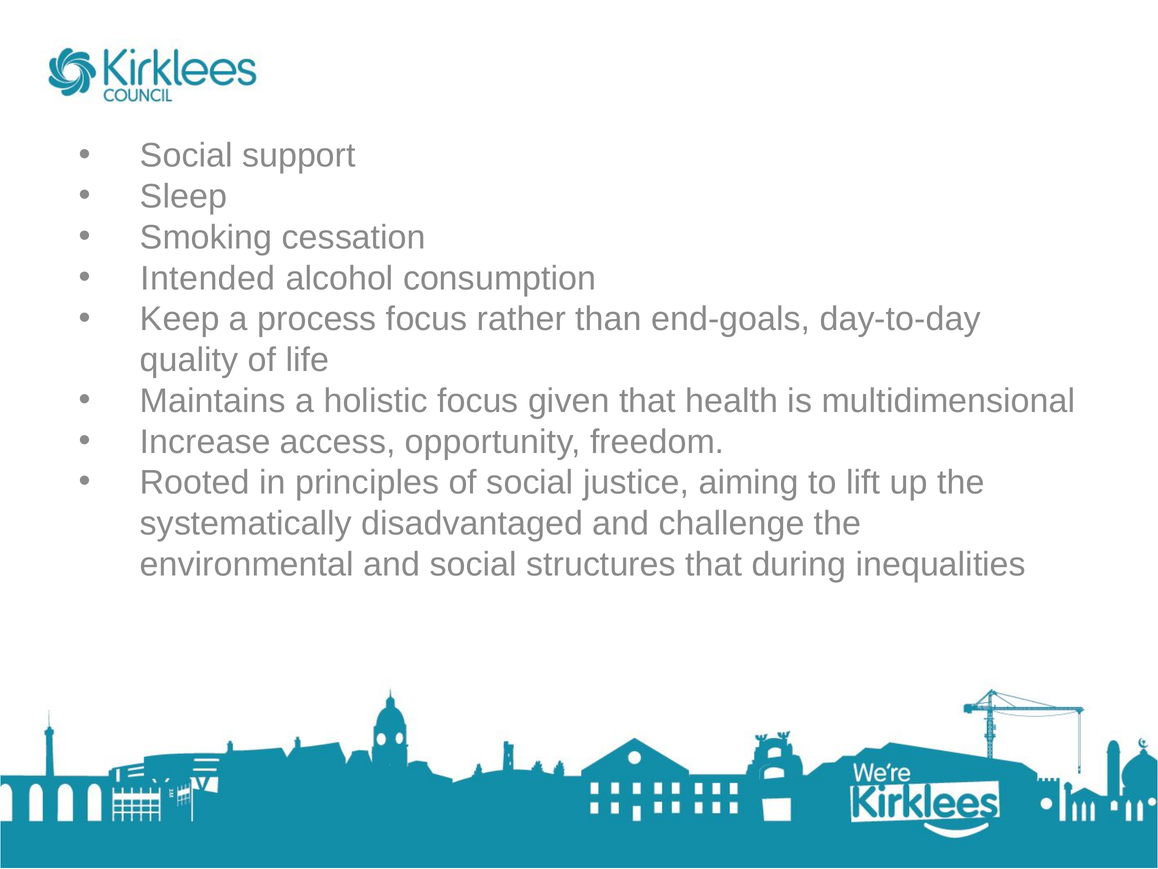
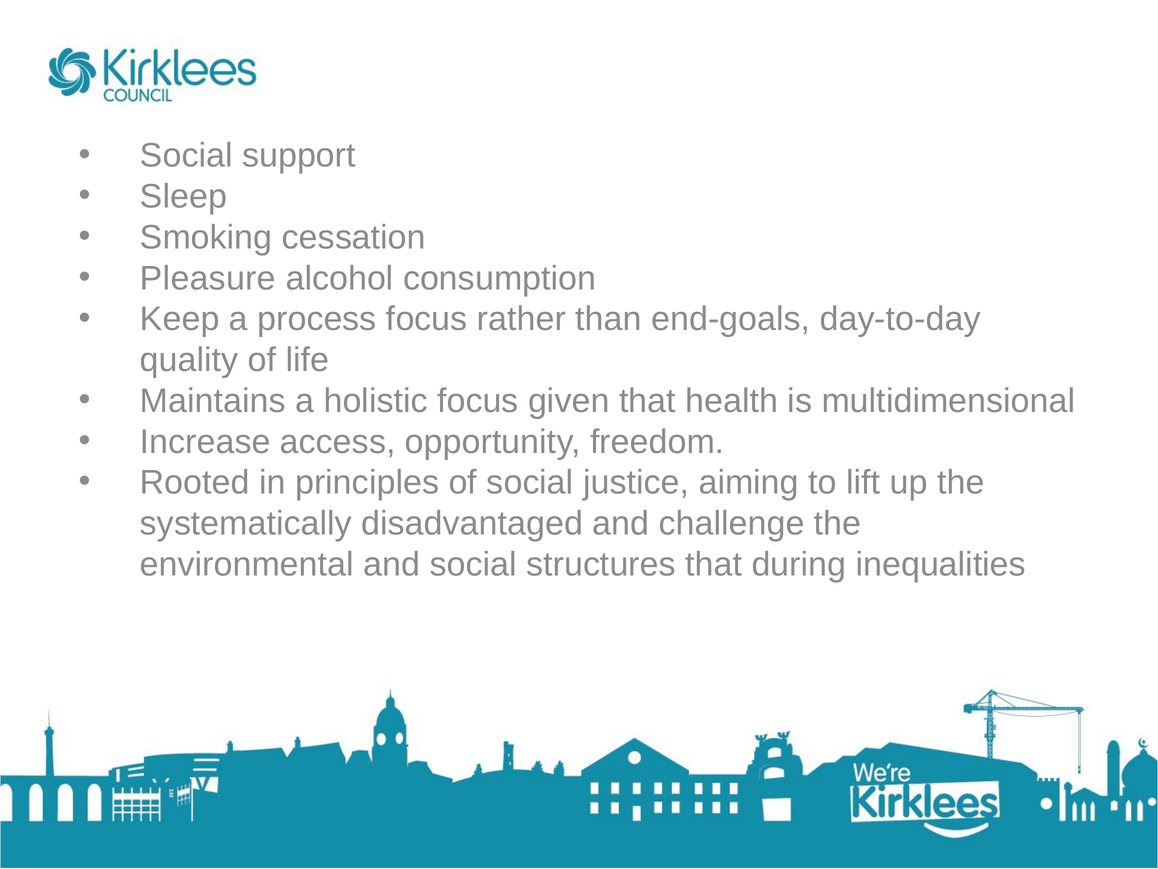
Intended: Intended -> Pleasure
